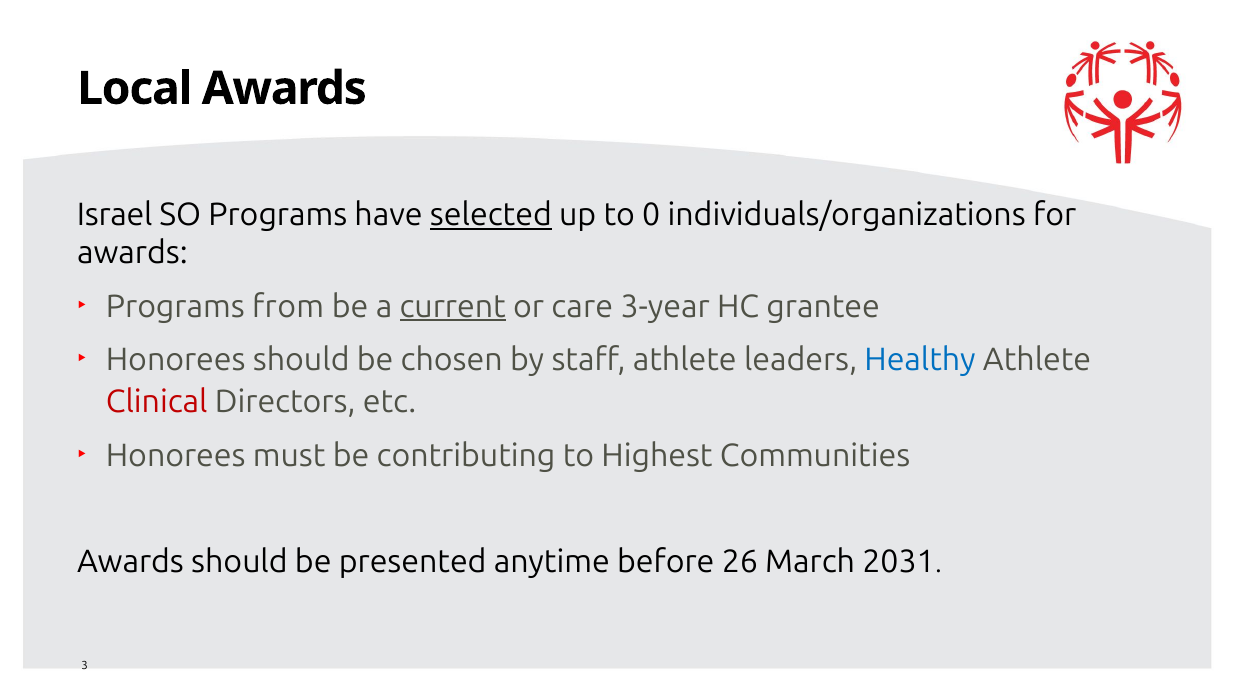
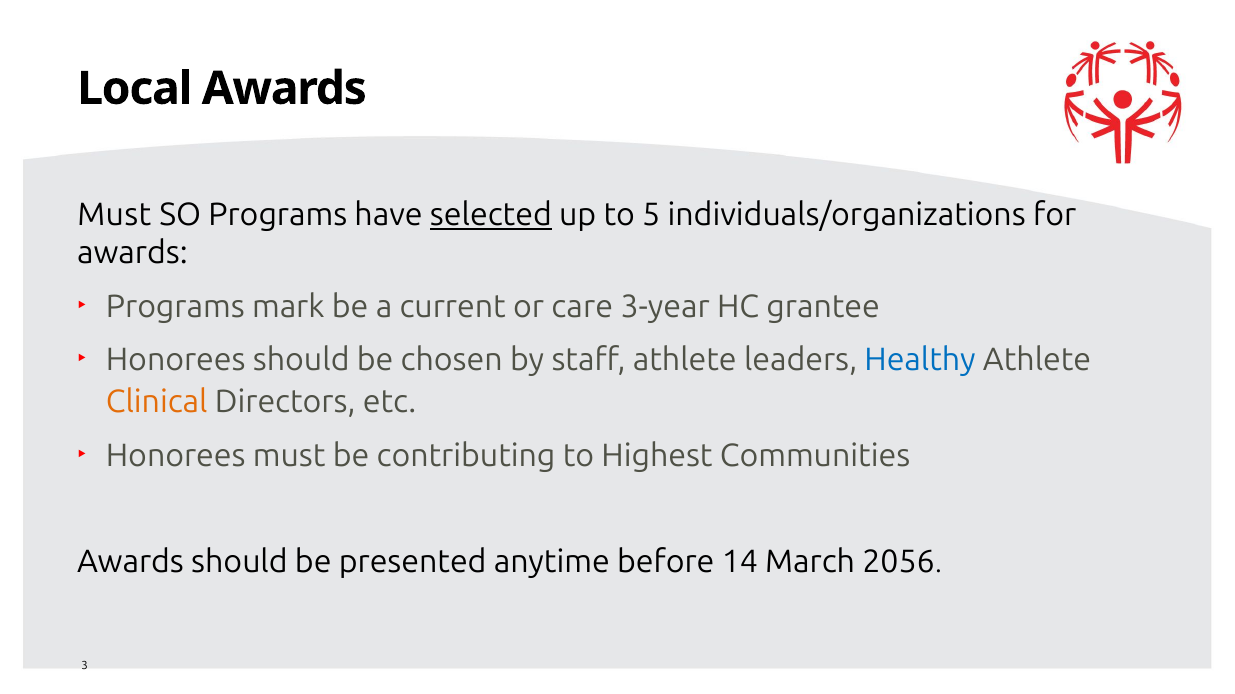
Israel at (115, 215): Israel -> Must
0: 0 -> 5
from: from -> mark
current underline: present -> none
Clinical colour: red -> orange
26: 26 -> 14
2031: 2031 -> 2056
